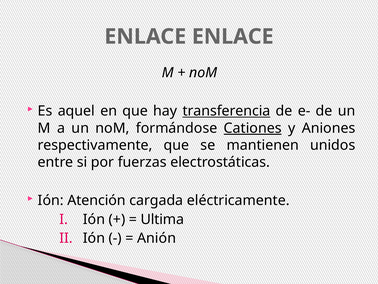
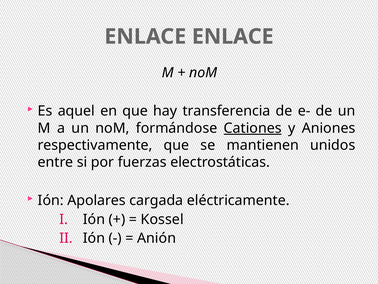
transferencia underline: present -> none
Atención: Atención -> Apolares
Ultima: Ultima -> Kossel
